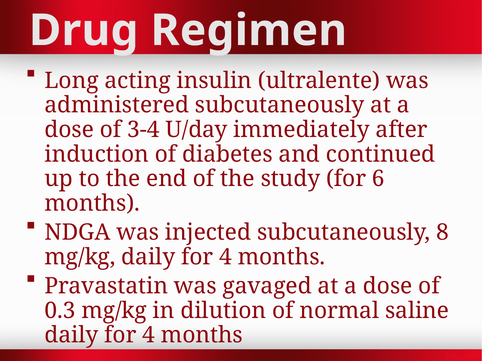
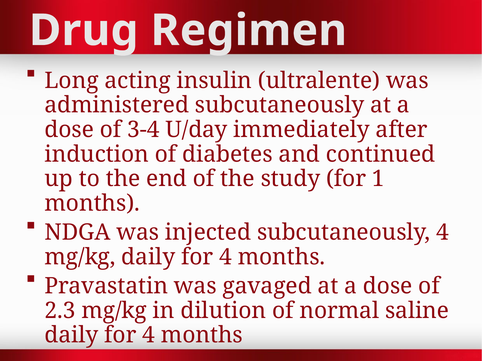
6: 6 -> 1
subcutaneously 8: 8 -> 4
0.3: 0.3 -> 2.3
